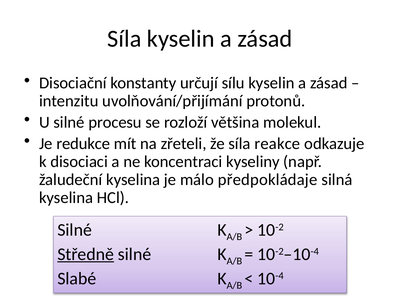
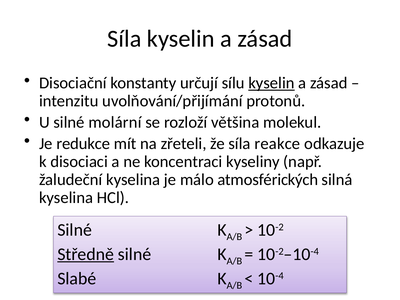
kyselin at (271, 83) underline: none -> present
procesu: procesu -> molární
předpokládaje: předpokládaje -> atmosférických
